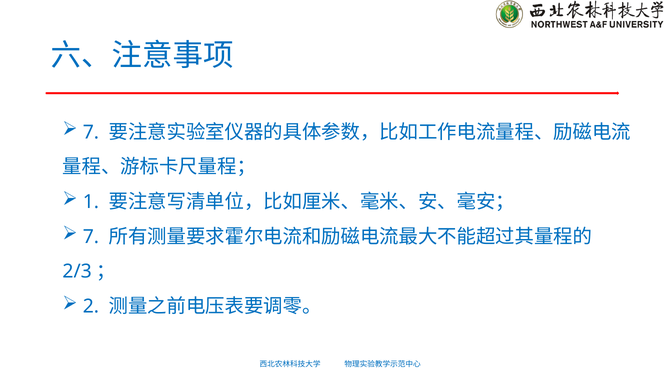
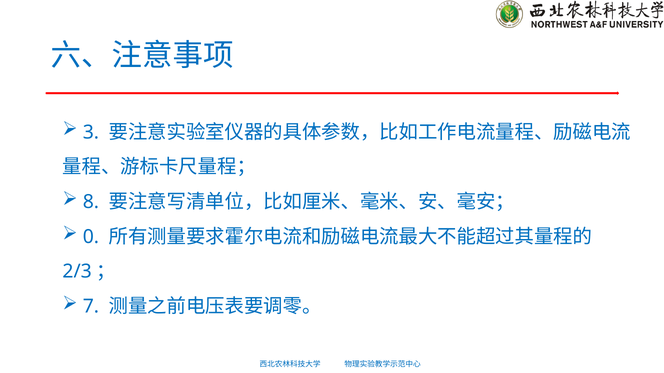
7 at (91, 132): 7 -> 3
1: 1 -> 8
7 at (91, 237): 7 -> 0
2: 2 -> 7
